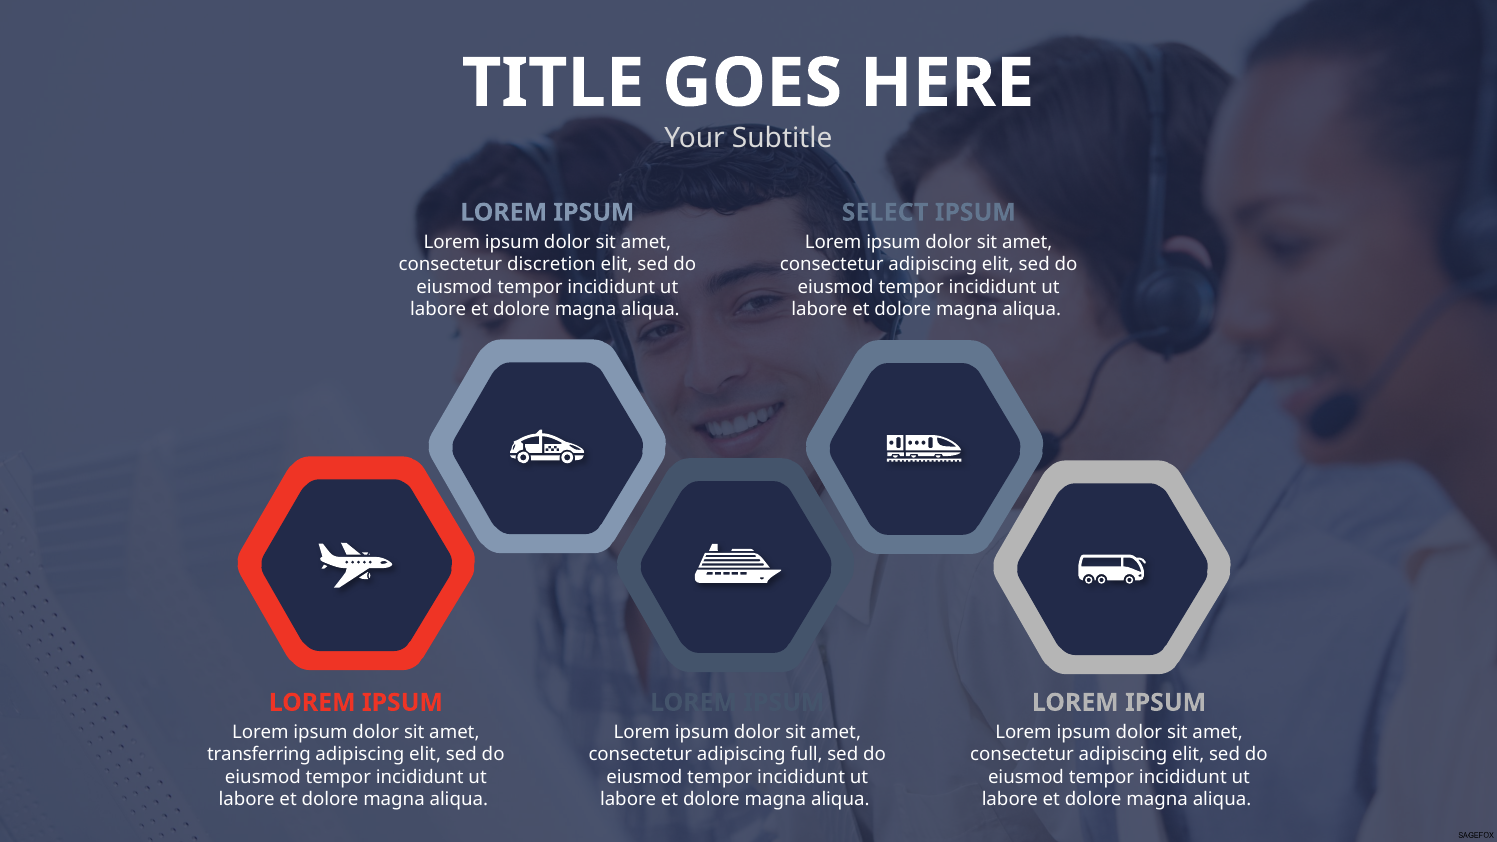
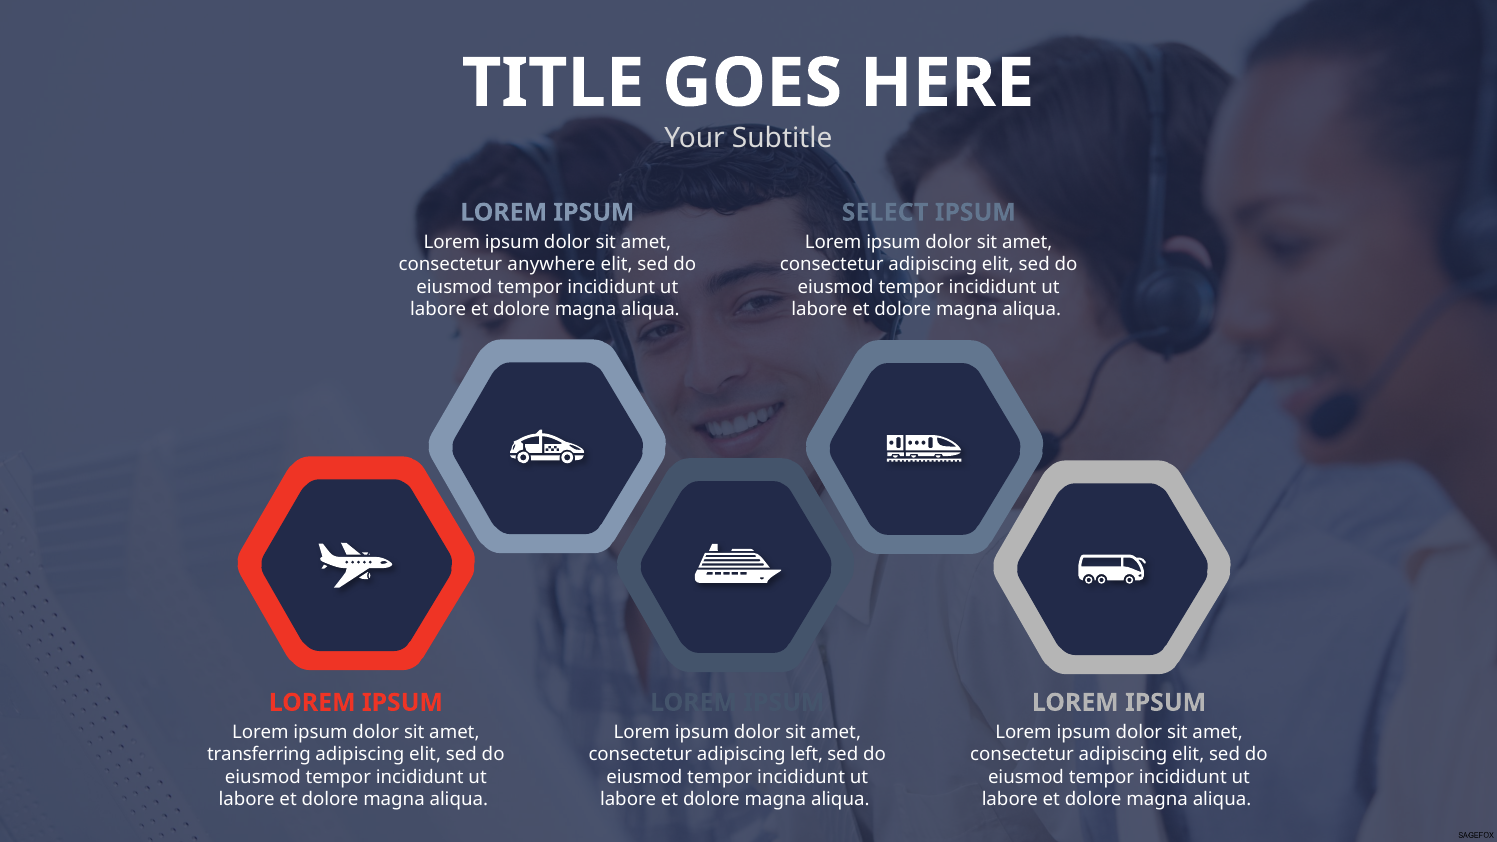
discretion: discretion -> anywhere
full: full -> left
